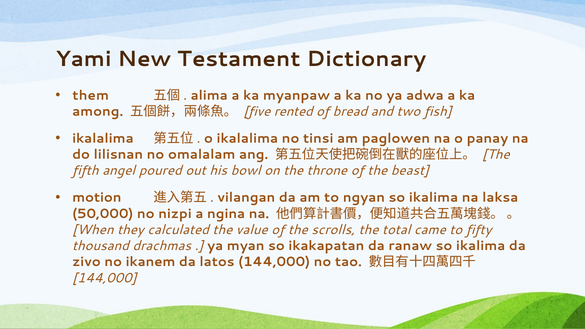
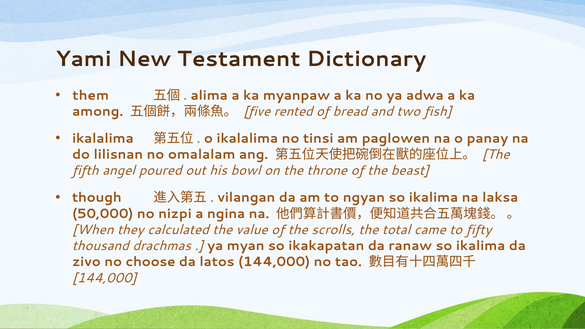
motion: motion -> though
ikanem: ikanem -> choose
